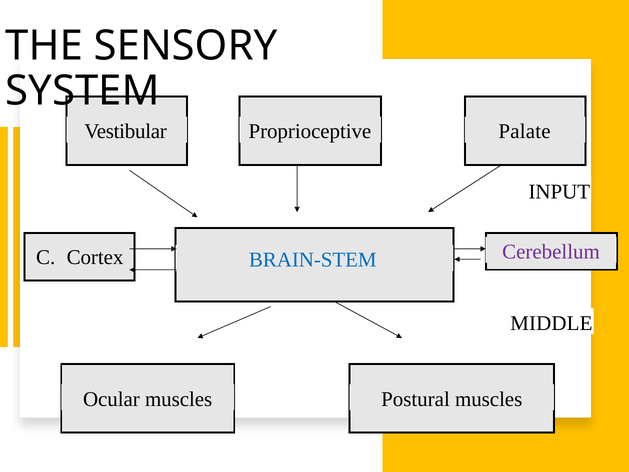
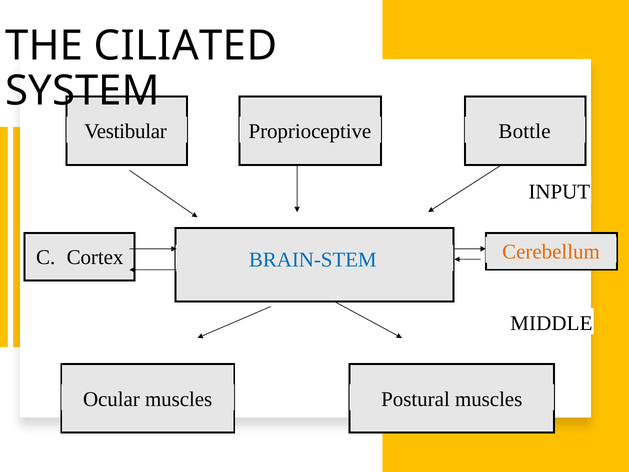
SENSORY: SENSORY -> CILIATED
Palate: Palate -> Bottle
Cerebellum colour: purple -> orange
